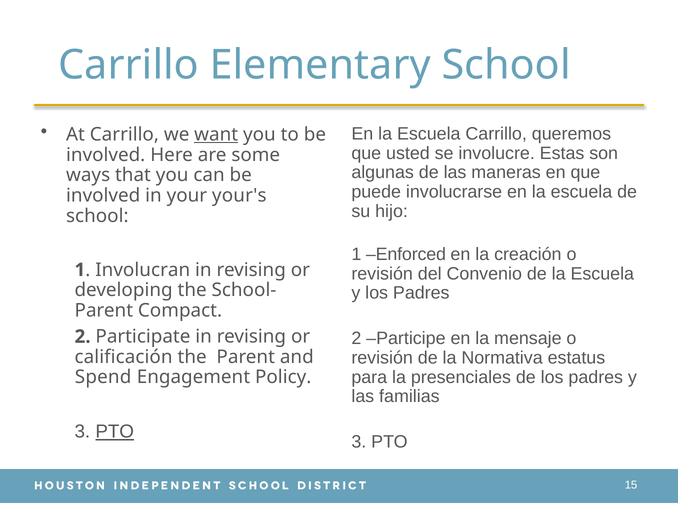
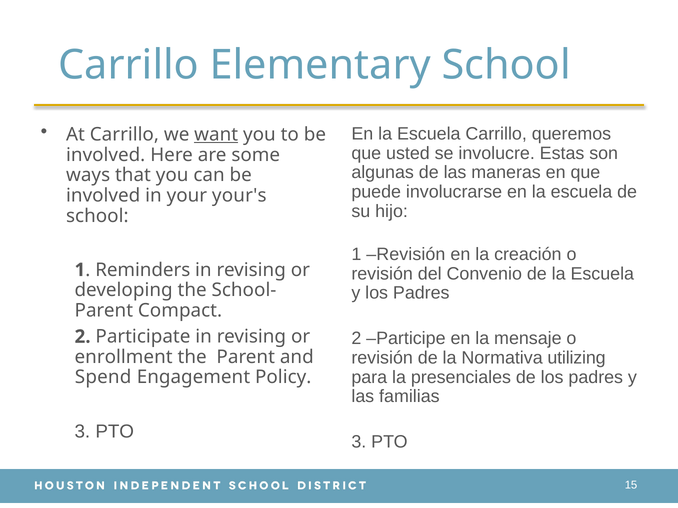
1 Enforced: Enforced -> Revisión
Involucran: Involucran -> Reminders
estatus: estatus -> utilizing
calificación: calificación -> enrollment
PTO at (115, 432) underline: present -> none
